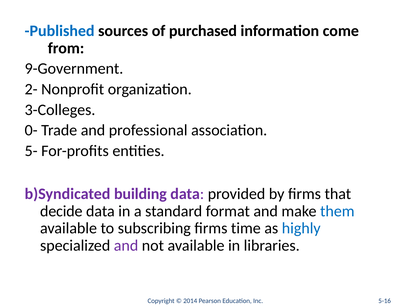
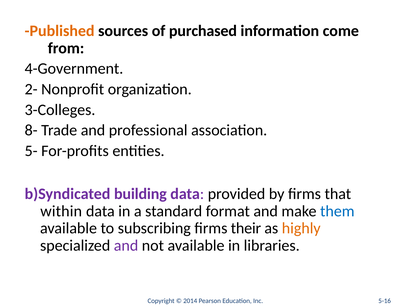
Published colour: blue -> orange
9-Government: 9-Government -> 4-Government
0-: 0- -> 8-
decide: decide -> within
time: time -> their
highly colour: blue -> orange
